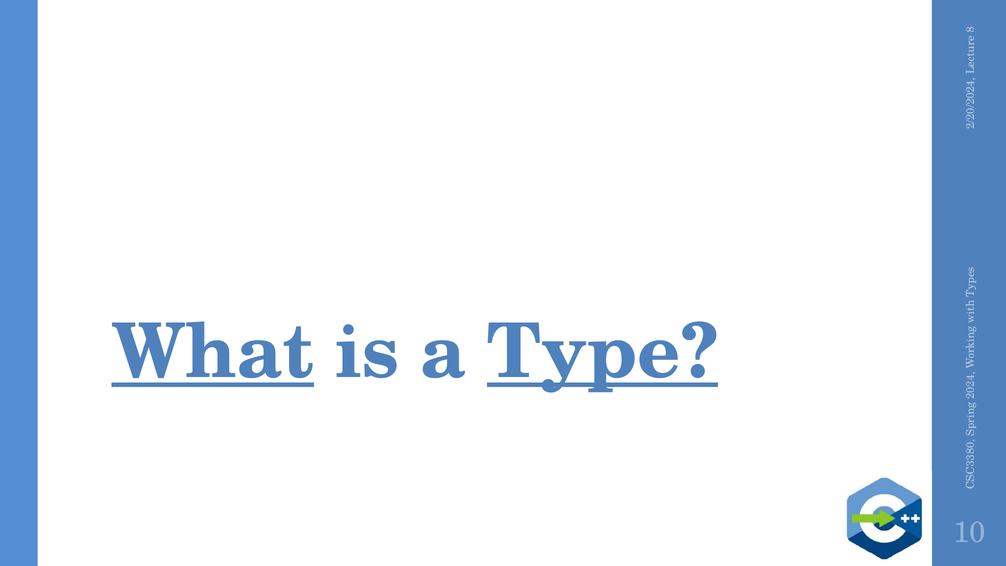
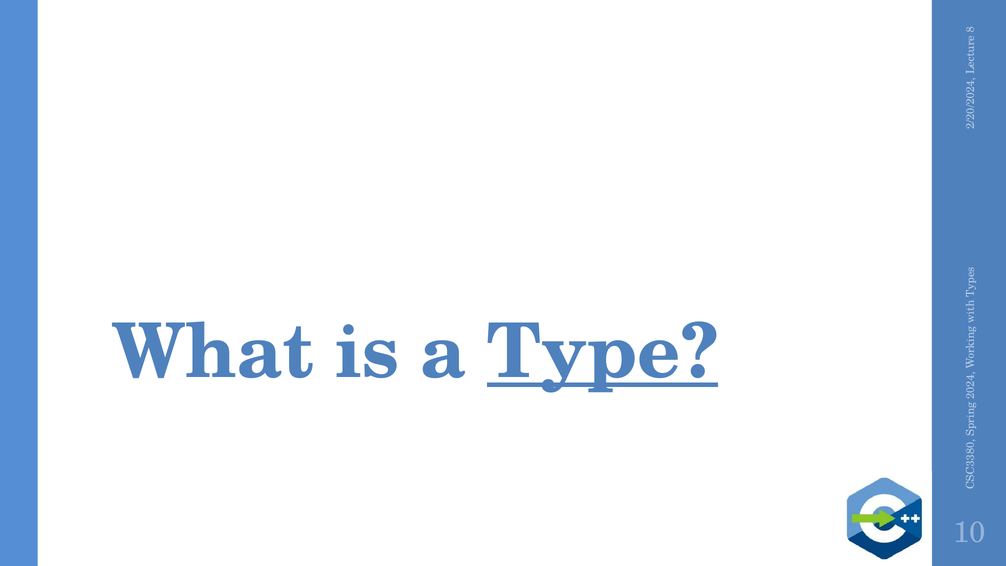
What underline: present -> none
